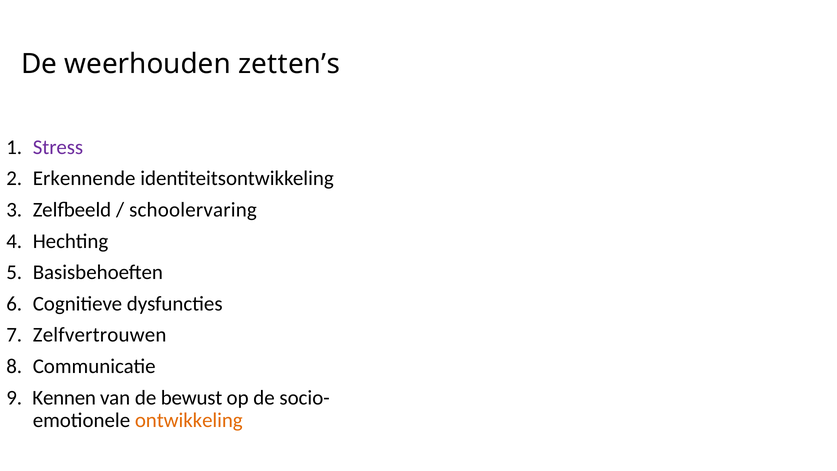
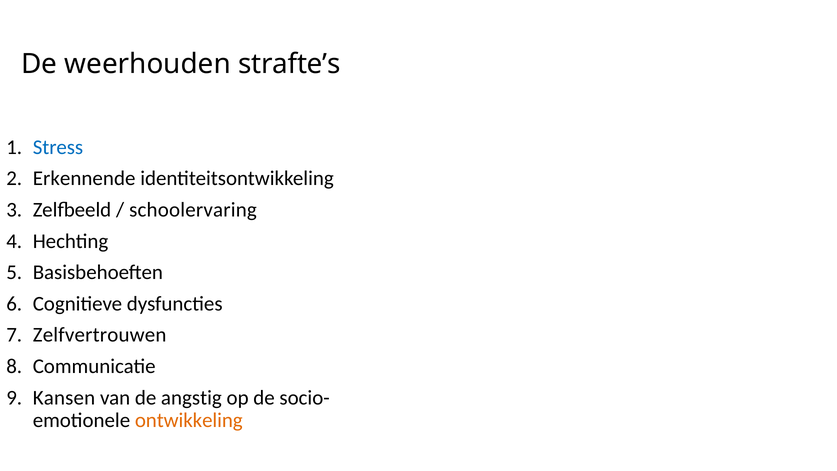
zetten’s: zetten’s -> strafte’s
Stress colour: purple -> blue
Kennen: Kennen -> Kansen
bewust: bewust -> angstig
